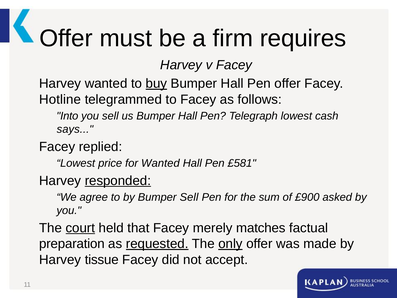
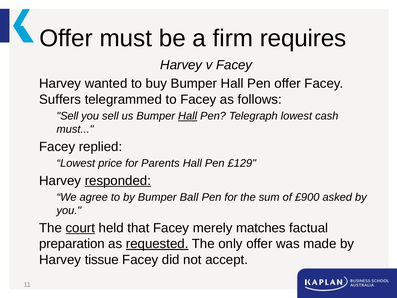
buy underline: present -> none
Hotline: Hotline -> Suffers
Into at (67, 116): Into -> Sell
Hall at (188, 116) underline: none -> present
says at (75, 129): says -> must
for Wanted: Wanted -> Parents
£581: £581 -> £129
Bumper Sell: Sell -> Ball
only underline: present -> none
